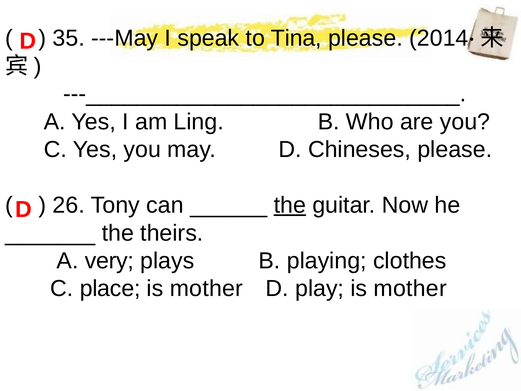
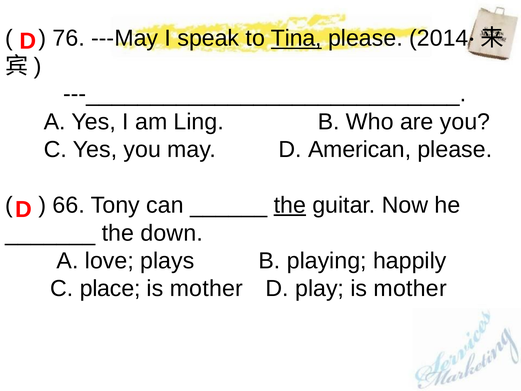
35: 35 -> 76
Tina underline: none -> present
Chineses: Chineses -> American
26: 26 -> 66
theirs: theirs -> down
very: very -> love
clothes: clothes -> happily
